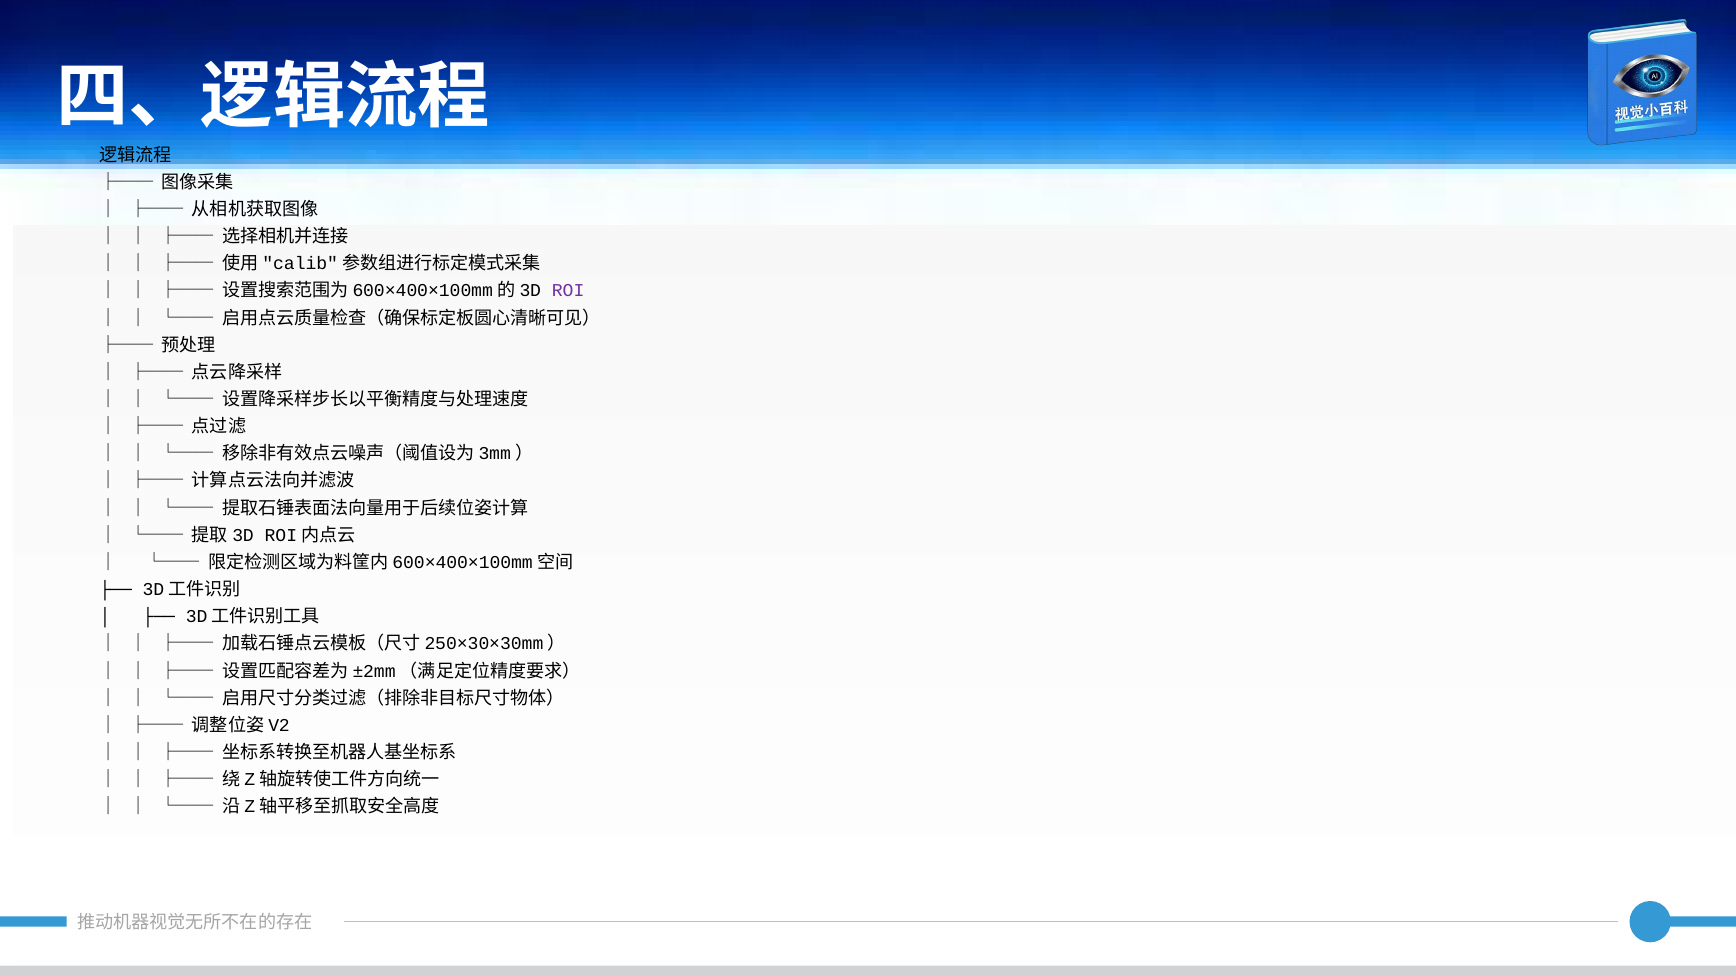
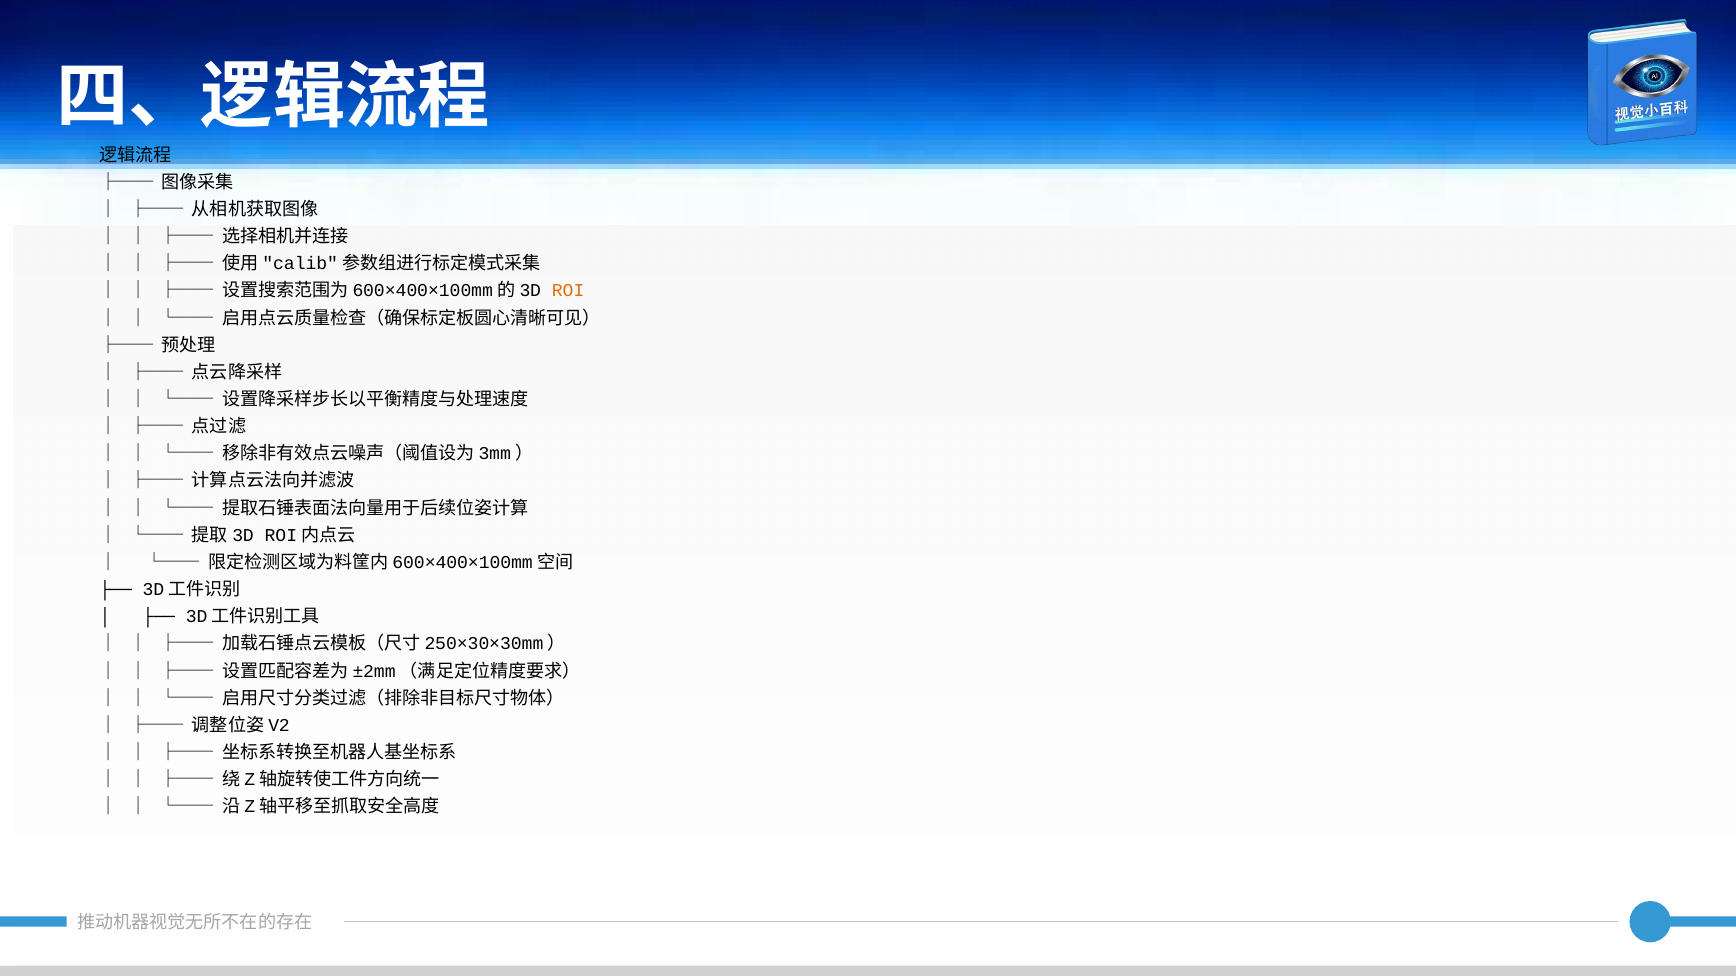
ROI colour: purple -> orange
